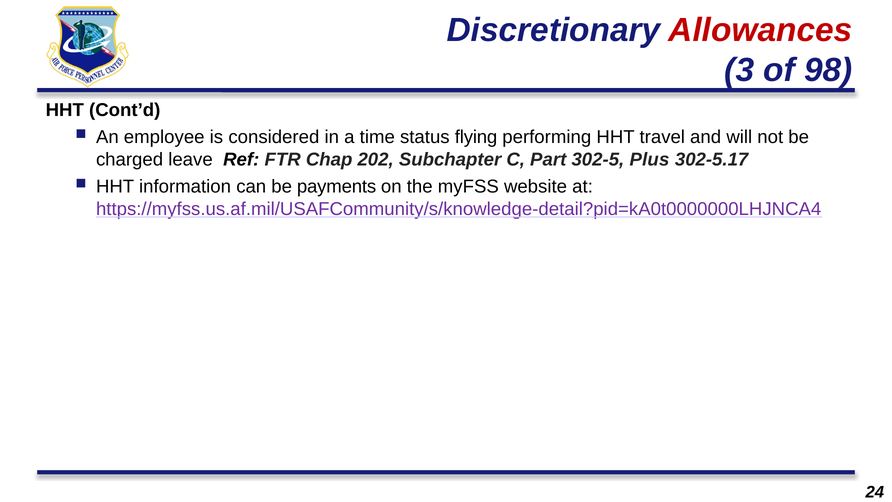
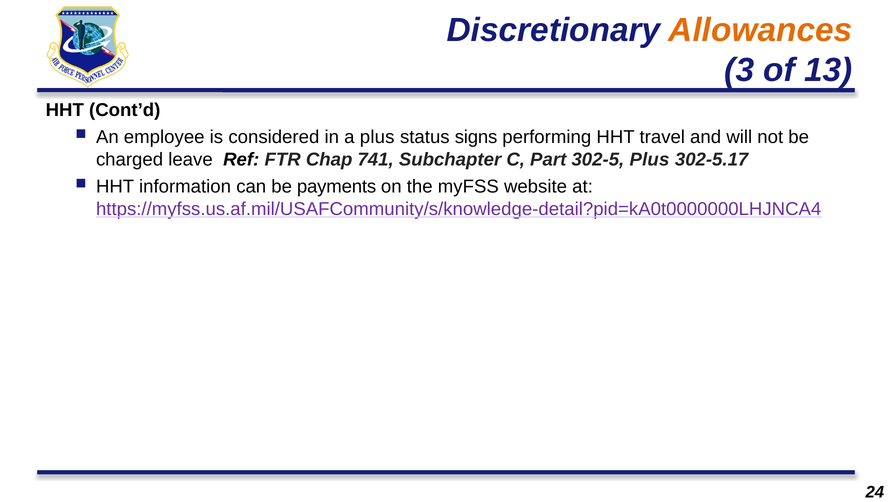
Allowances colour: red -> orange
98: 98 -> 13
a time: time -> plus
flying: flying -> signs
202: 202 -> 741
